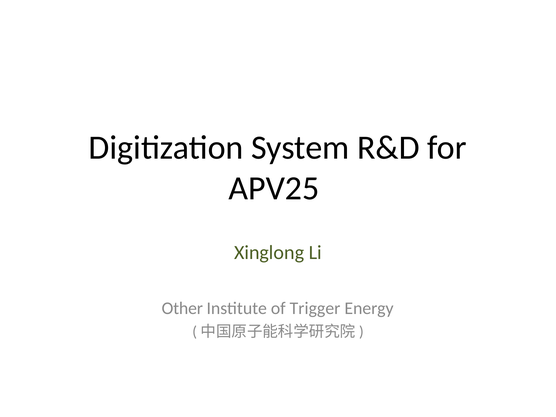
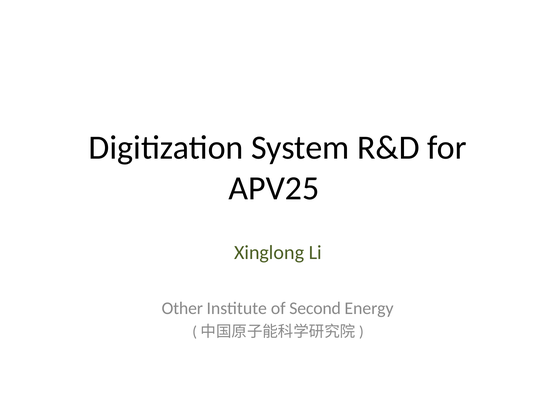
Trigger: Trigger -> Second
